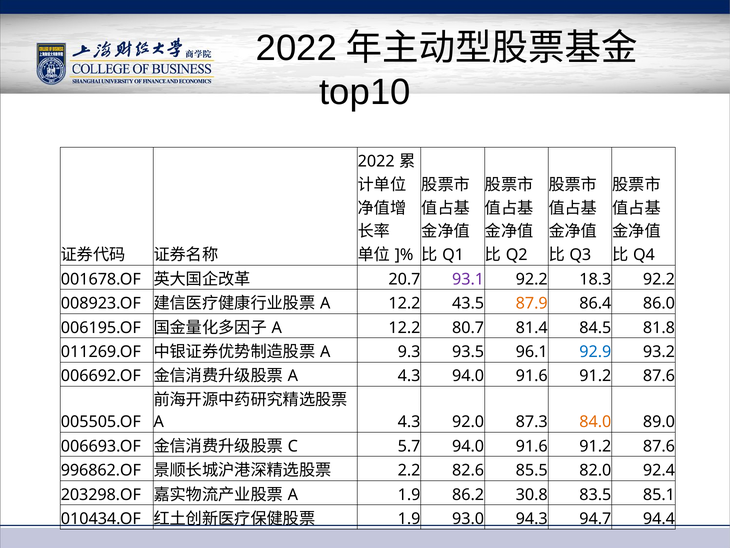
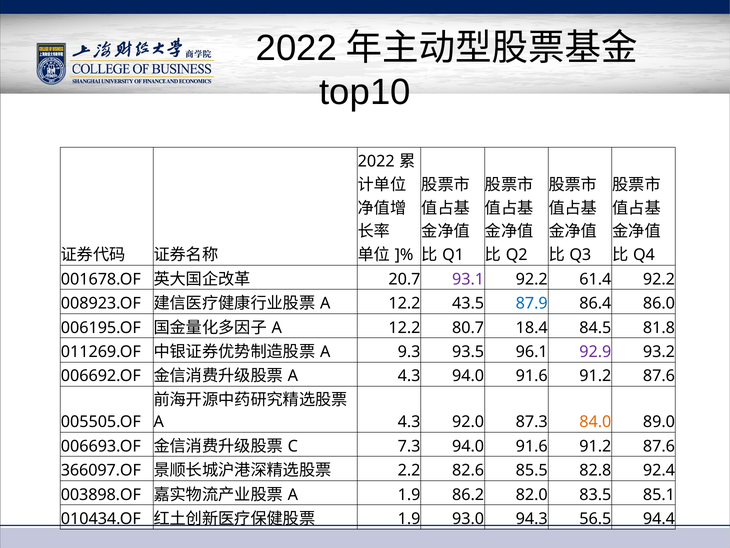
18.3: 18.3 -> 61.4
87.9 colour: orange -> blue
81.4: 81.4 -> 18.4
92.9 colour: blue -> purple
5.7: 5.7 -> 7.3
996862.OF: 996862.OF -> 366097.OF
82.0: 82.0 -> 82.8
203298.OF: 203298.OF -> 003898.OF
30.8: 30.8 -> 82.0
94.7: 94.7 -> 56.5
